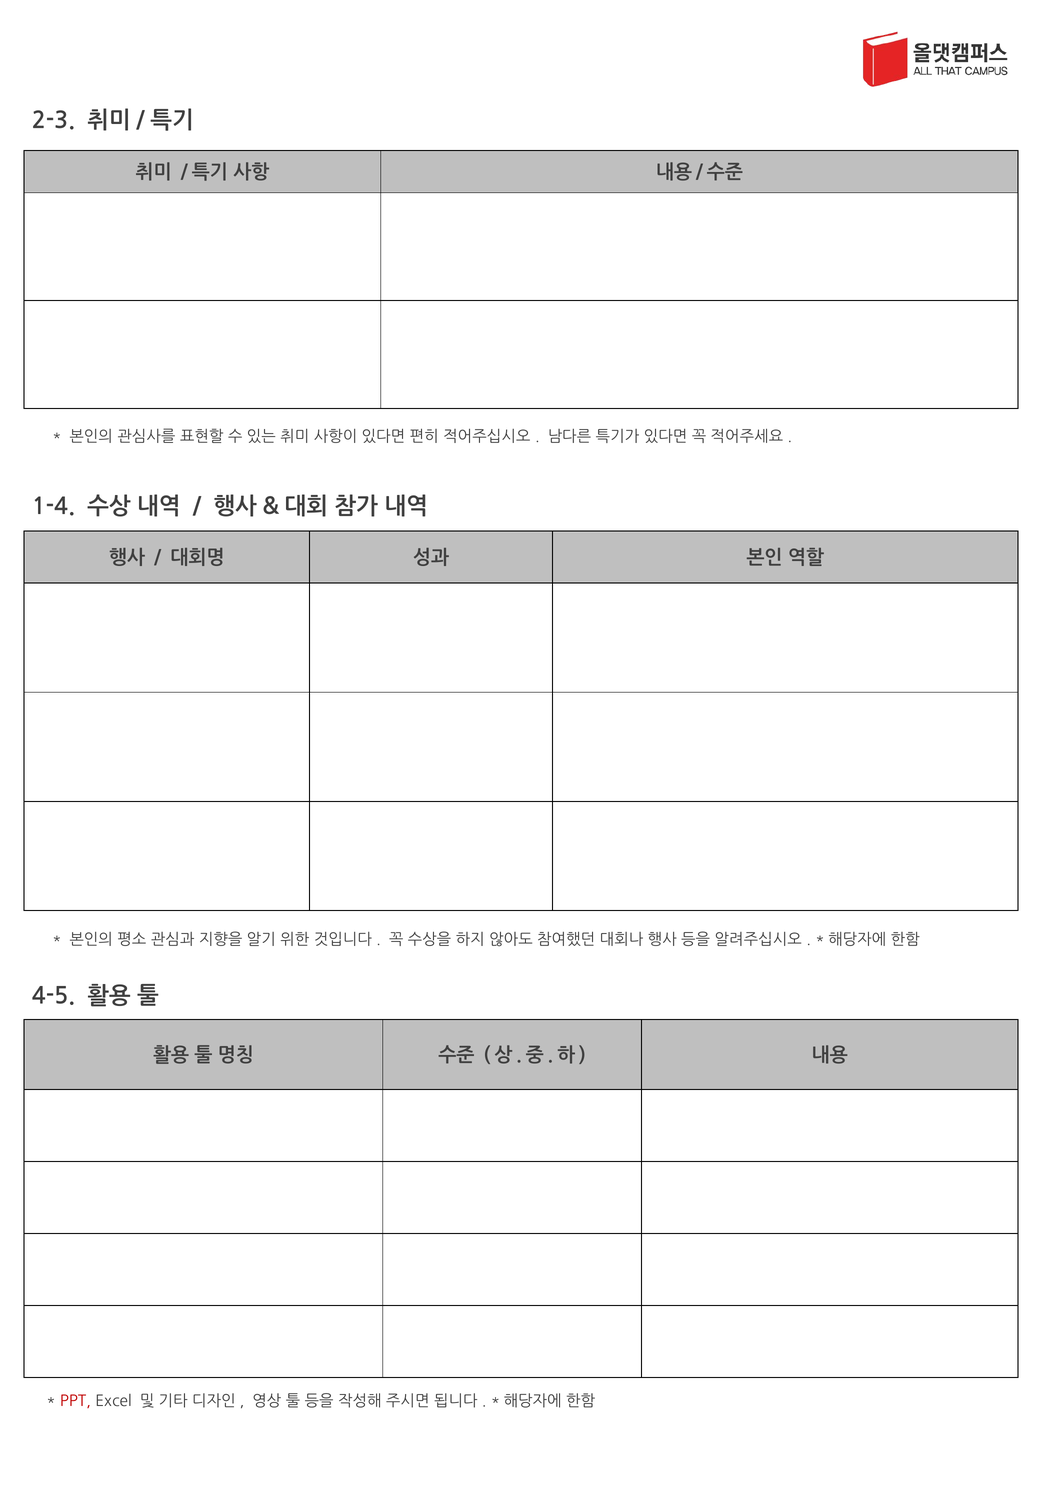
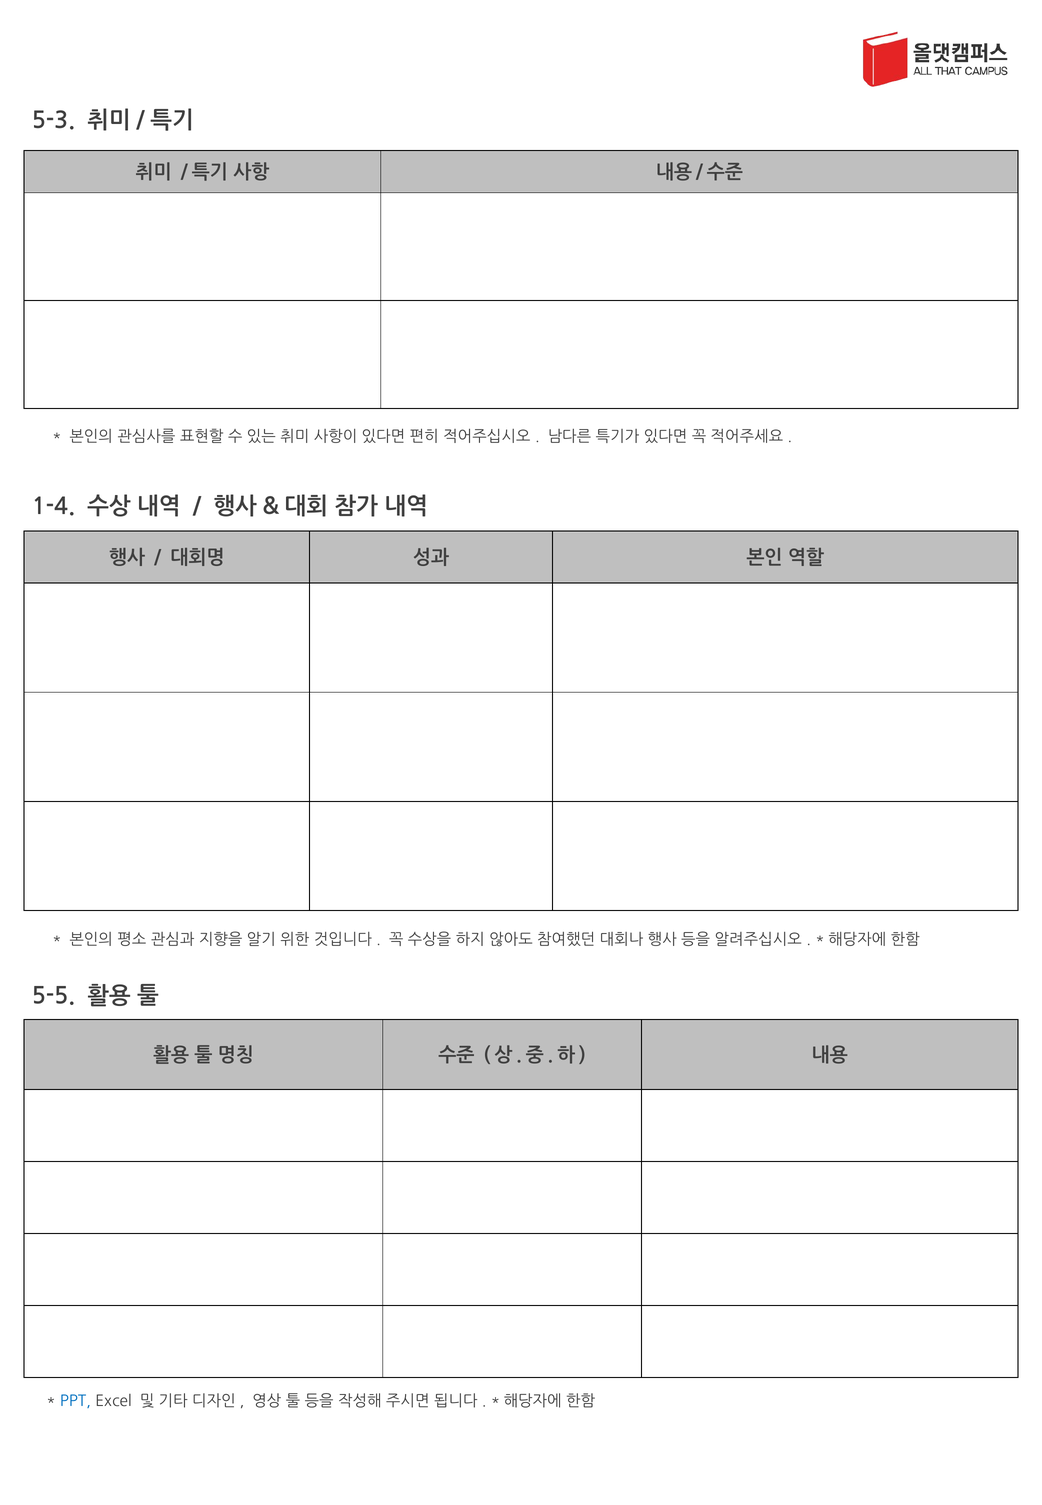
2-3: 2-3 -> 5-3
4-5: 4-5 -> 5-5
PPT colour: red -> blue
